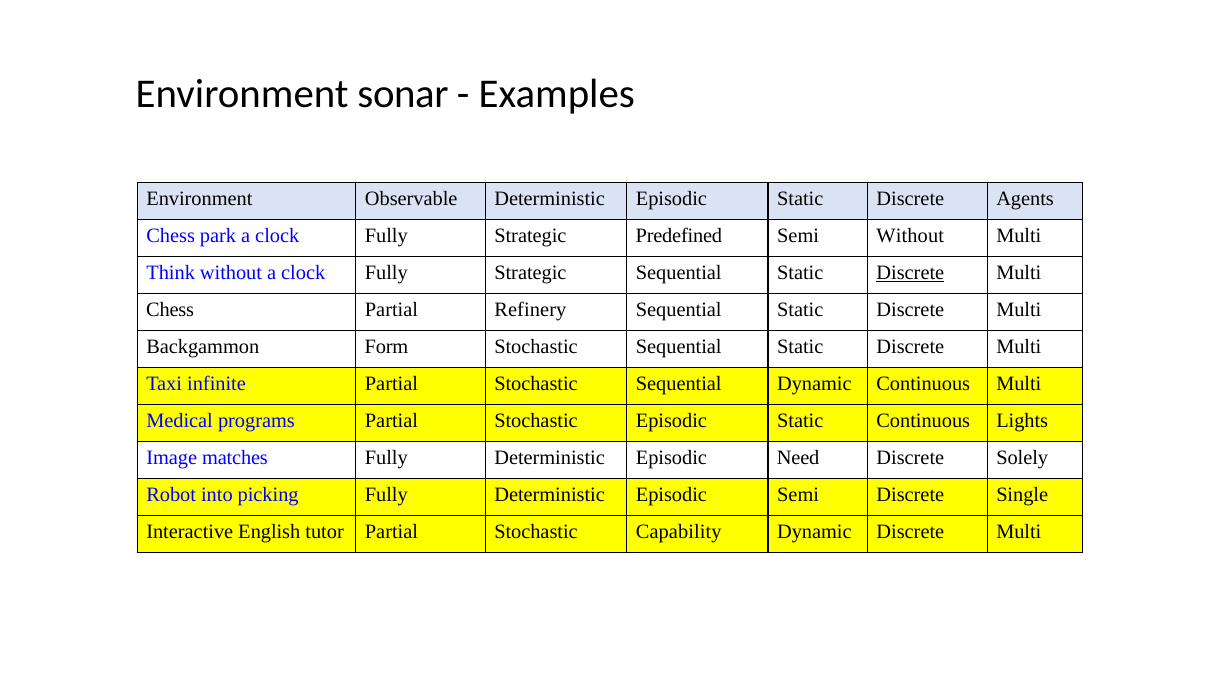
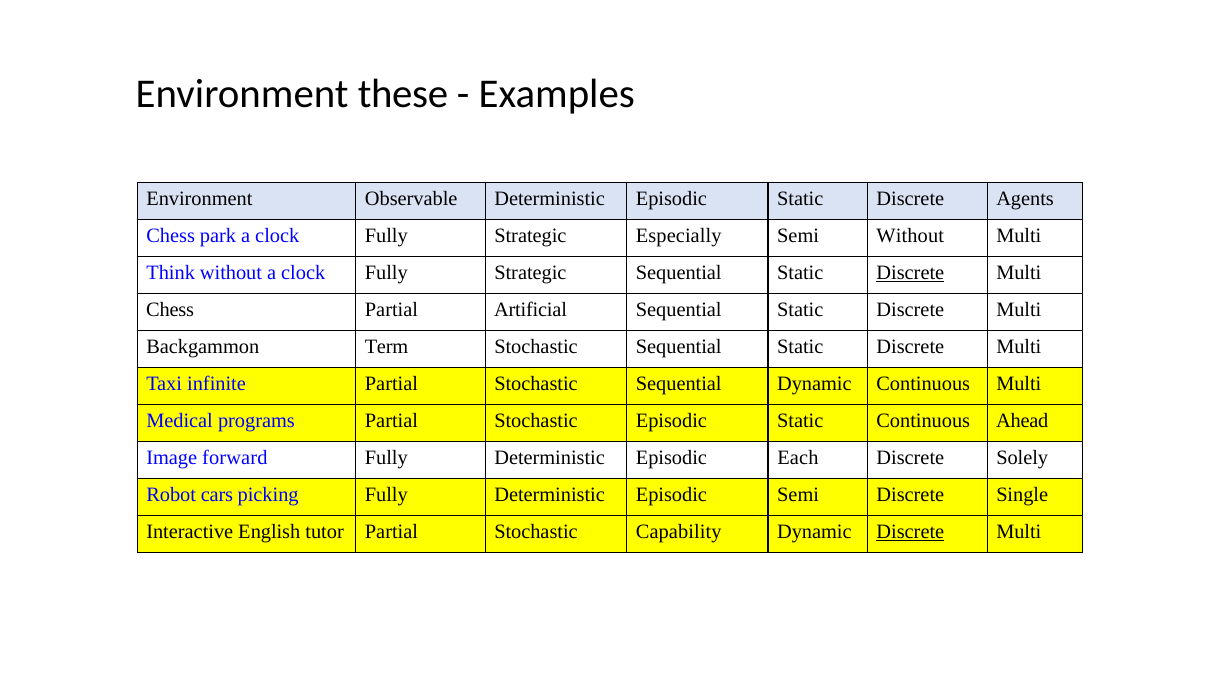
sonar: sonar -> these
Predefined: Predefined -> Especially
Refinery: Refinery -> Artificial
Form: Form -> Term
Lights: Lights -> Ahead
matches: matches -> forward
Need: Need -> Each
into: into -> cars
Discrete at (910, 532) underline: none -> present
